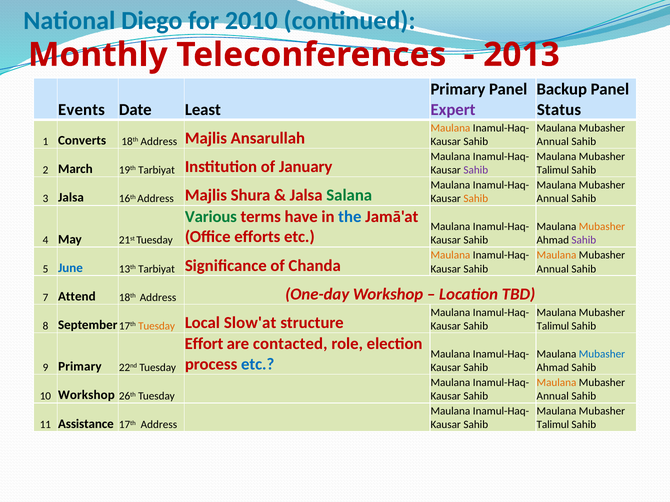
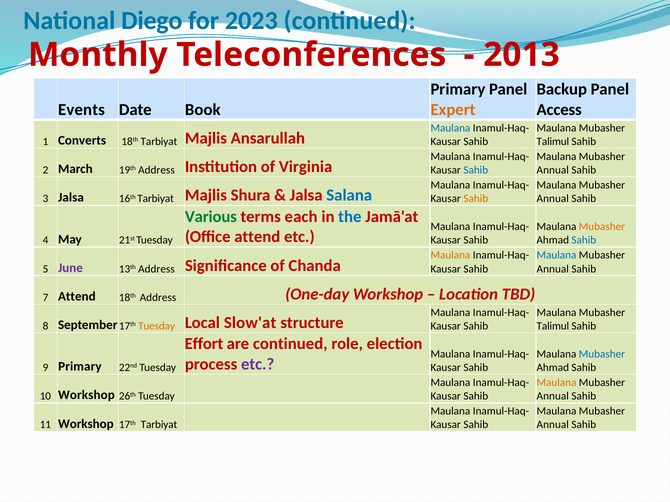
2010: 2010 -> 2023
Least: Least -> Book
Expert colour: purple -> orange
Status: Status -> Access
Maulana at (450, 128) colour: orange -> blue
Address at (159, 142): Address -> Tarbiyat
Annual at (553, 142): Annual -> Talimul
19th Tarbiyat: Tarbiyat -> Address
January: January -> Virginia
Sahib at (476, 170) colour: purple -> blue
Talimul at (553, 170): Talimul -> Annual
16th Address: Address -> Tarbiyat
Salana colour: green -> blue
have: have -> each
Office efforts: efforts -> attend
Sahib at (584, 241) colour: purple -> blue
Maulana at (557, 256) colour: orange -> blue
June colour: blue -> purple
13th Tarbiyat: Tarbiyat -> Address
are contacted: contacted -> continued
etc at (258, 365) colour: blue -> purple
11 Assistance: Assistance -> Workshop
17th Address: Address -> Tarbiyat
Talimul at (553, 425): Talimul -> Annual
